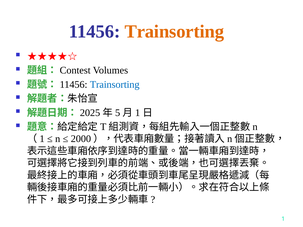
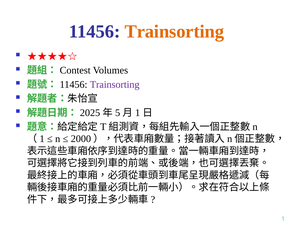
Trainsorting at (115, 85) colour: blue -> purple
